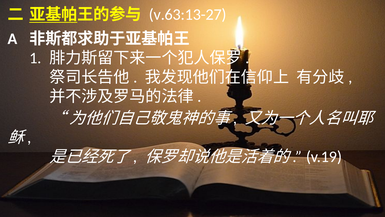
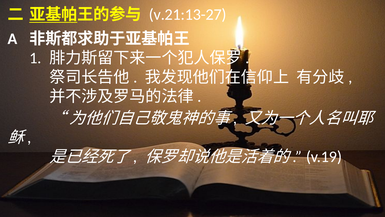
v.63:13-27: v.63:13-27 -> v.21:13-27
